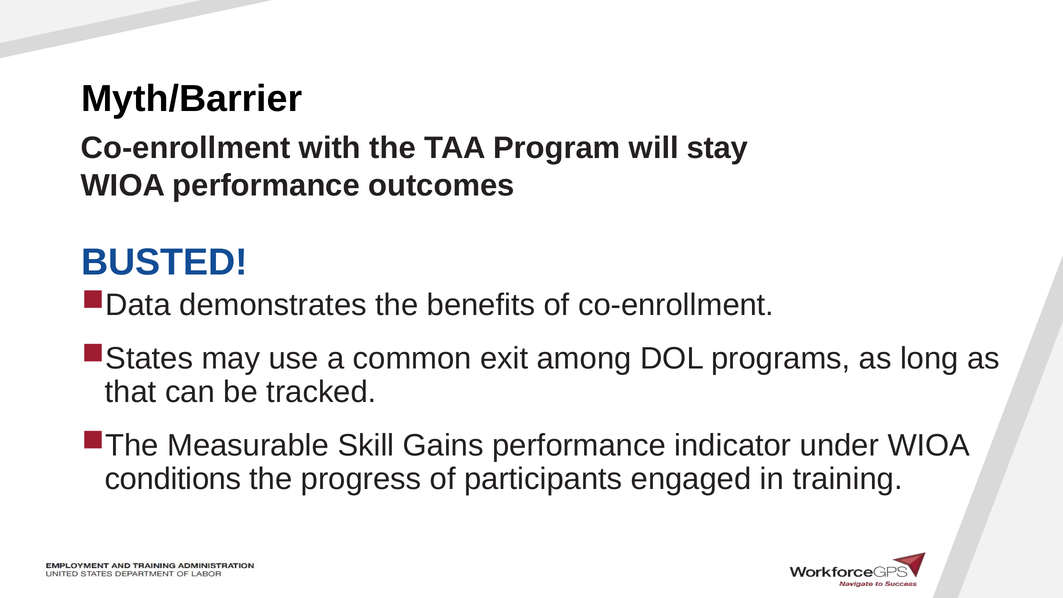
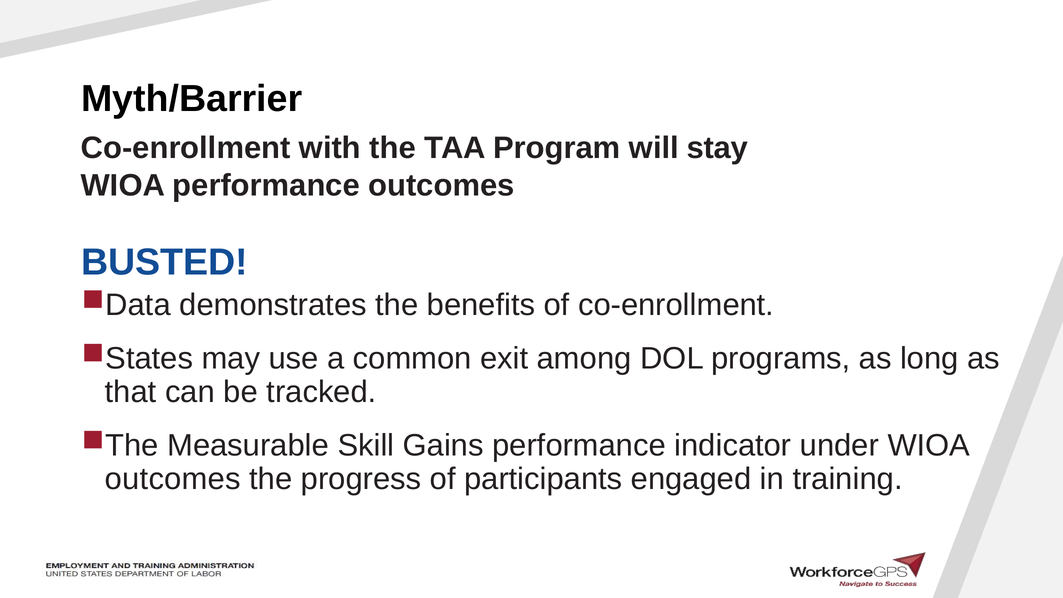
conditions at (173, 479): conditions -> outcomes
